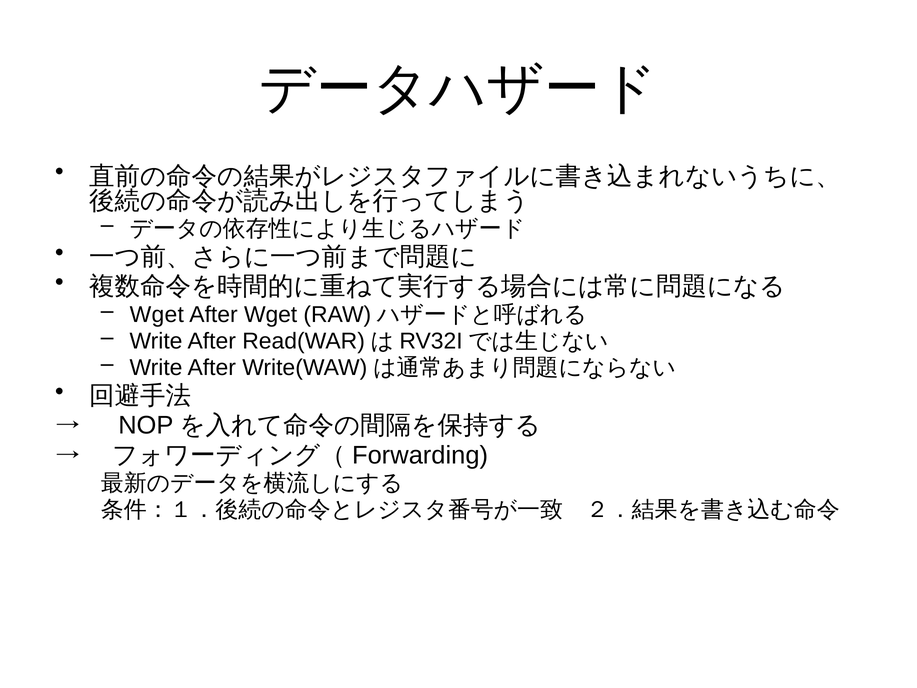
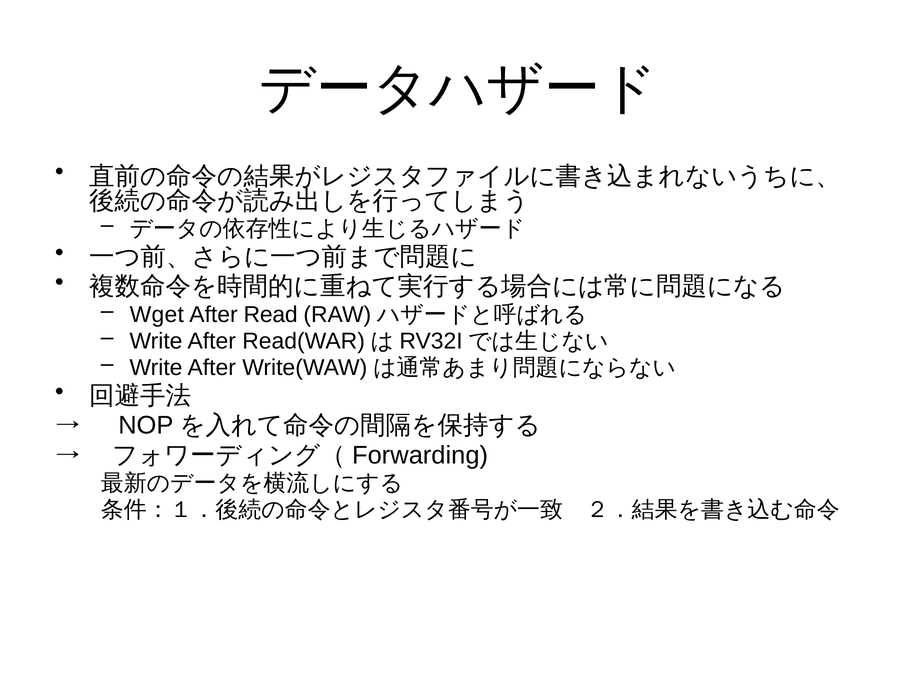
After Wget: Wget -> Read
